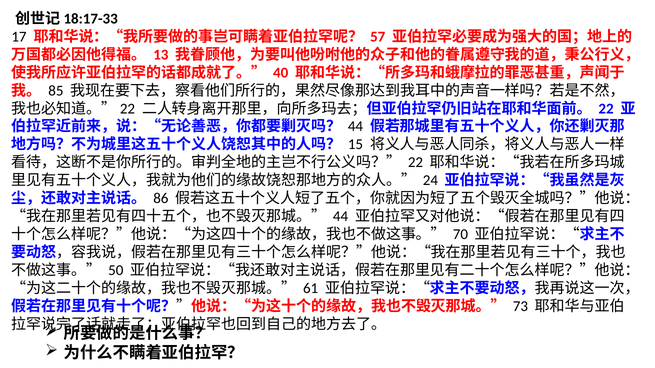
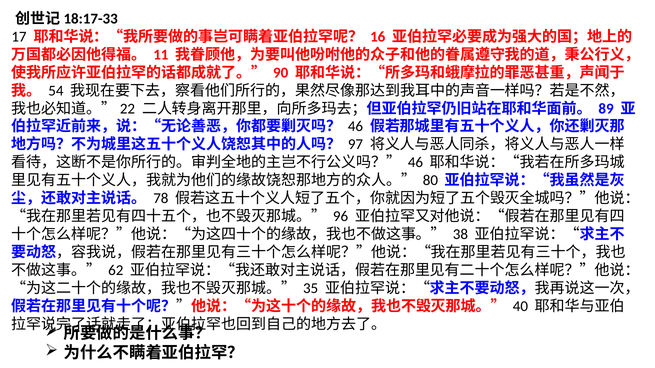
57: 57 -> 16
13: 13 -> 11
40: 40 -> 90
85: 85 -> 54
22 at (606, 109): 22 -> 89
44 at (356, 127): 44 -> 46
15: 15 -> 97
22 at (415, 163): 22 -> 46
24: 24 -> 80
86: 86 -> 78
44 at (341, 217): 44 -> 96
70: 70 -> 38
50: 50 -> 62
61: 61 -> 35
73: 73 -> 40
